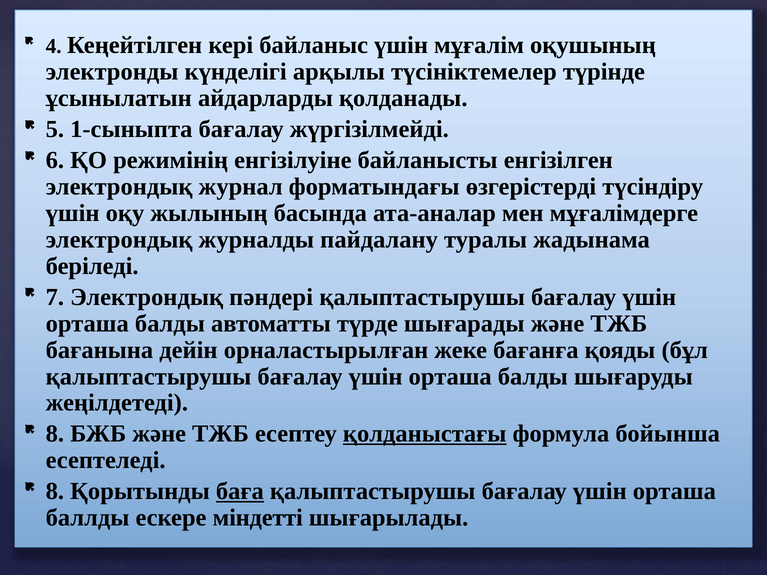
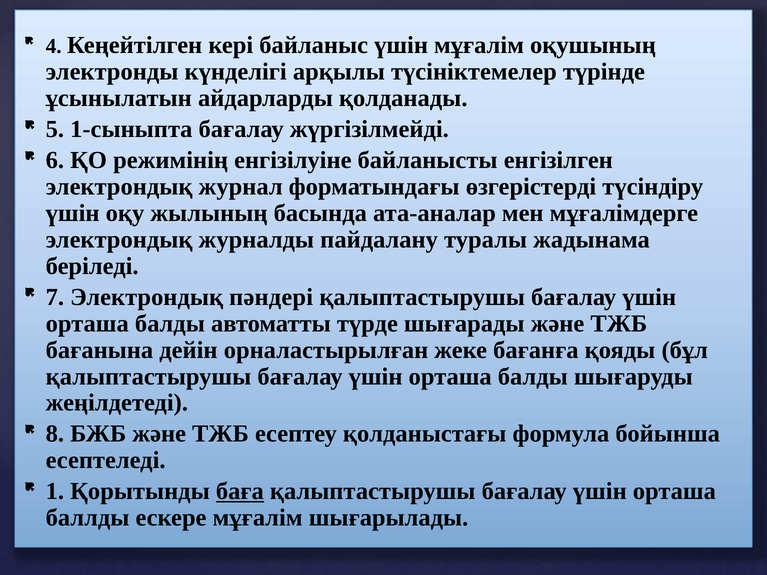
қолданыстағы underline: present -> none
8 at (55, 492): 8 -> 1
ескере міндетті: міндетті -> мұғалім
